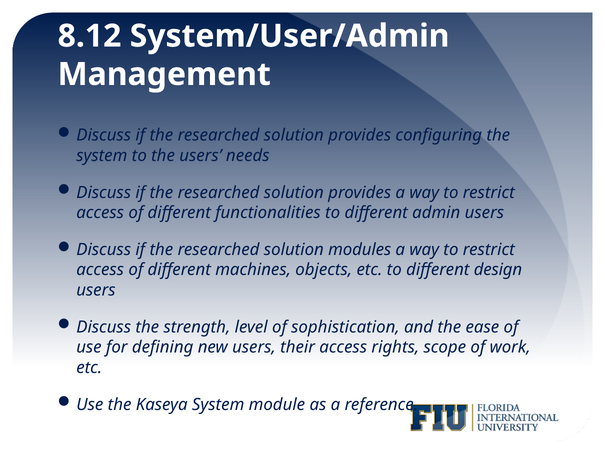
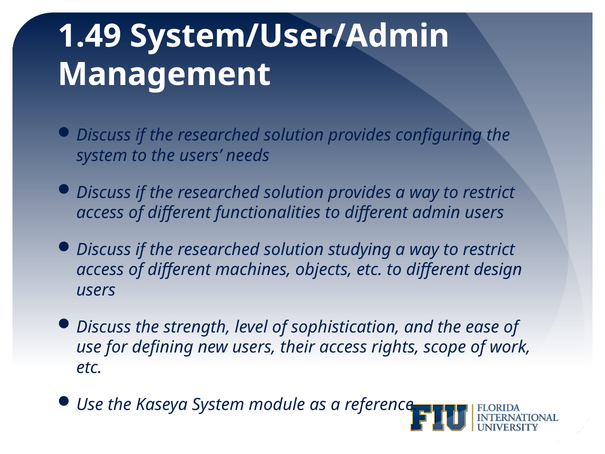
8.12: 8.12 -> 1.49
modules: modules -> studying
